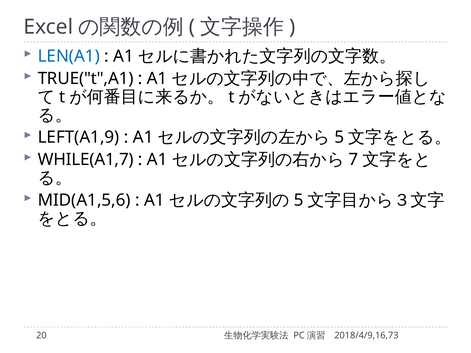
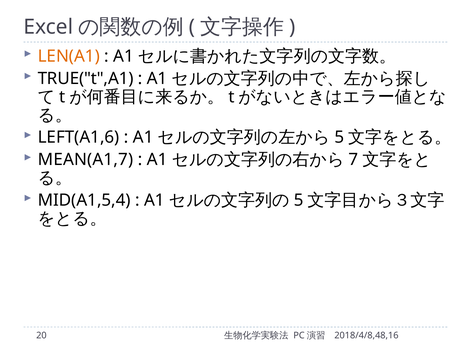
LEN(A1 colour: blue -> orange
LEFT(A1,9: LEFT(A1,9 -> LEFT(A1,6
WHILE(A1,7: WHILE(A1,7 -> MEAN(A1,7
MID(A1,5,6: MID(A1,5,6 -> MID(A1,5,4
2018/4/9,16,73: 2018/4/9,16,73 -> 2018/4/8,48,16
